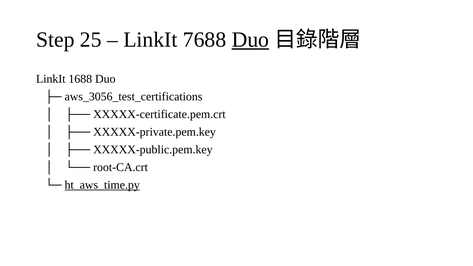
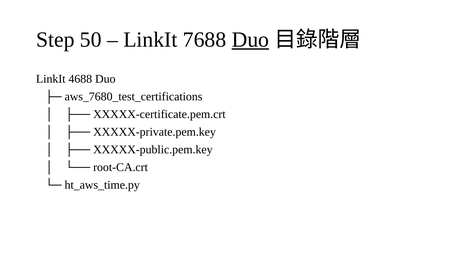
25: 25 -> 50
1688: 1688 -> 4688
aws_3056_test_certifications: aws_3056_test_certifications -> aws_7680_test_certifications
ht_aws_time.py underline: present -> none
